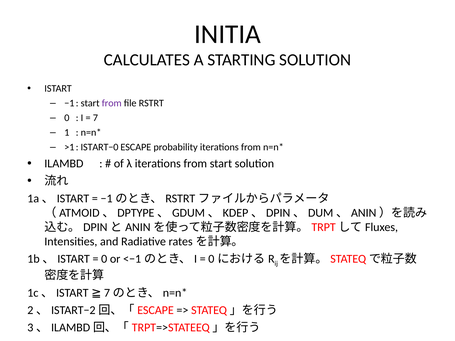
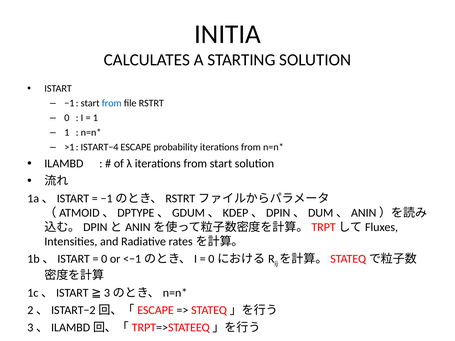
from at (112, 103) colour: purple -> blue
7 at (95, 118): 7 -> 1
ISTART−0: ISTART−0 -> ISTART−4
1c、ISTART 7: 7 -> 3
